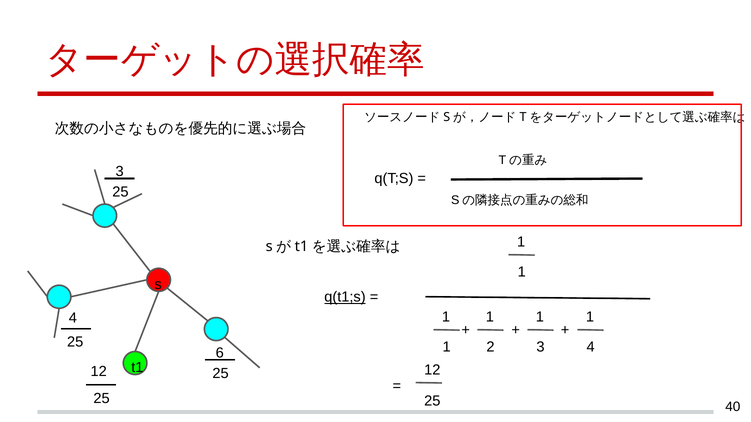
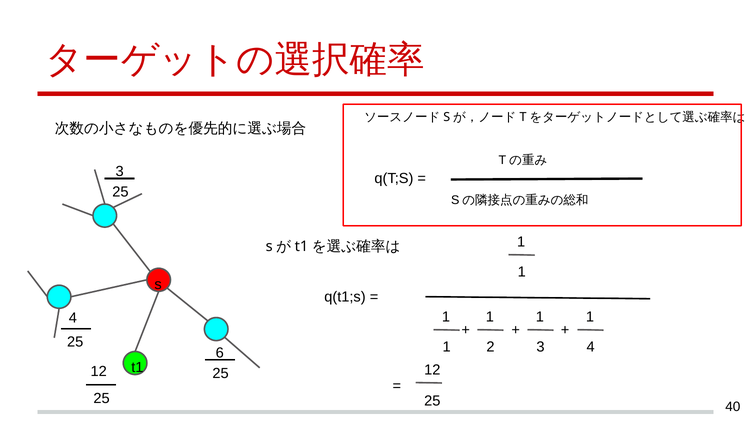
q(t1;s underline: present -> none
